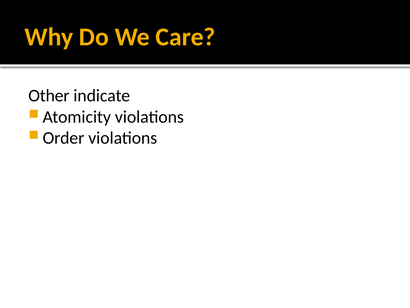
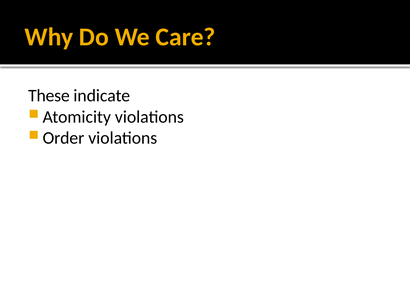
Other: Other -> These
